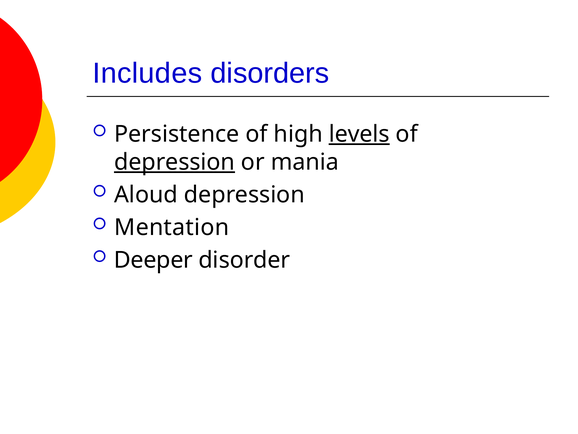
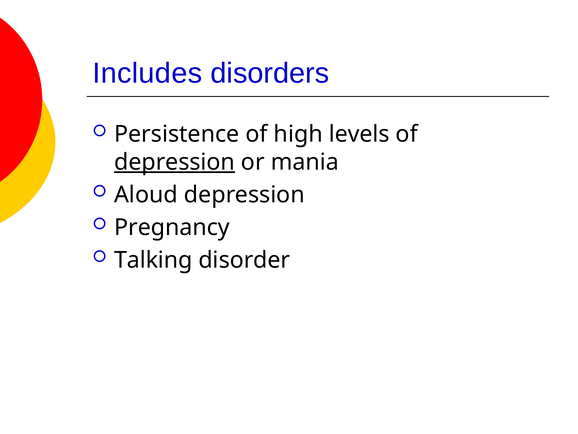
levels underline: present -> none
Mentation: Mentation -> Pregnancy
Deeper: Deeper -> Talking
